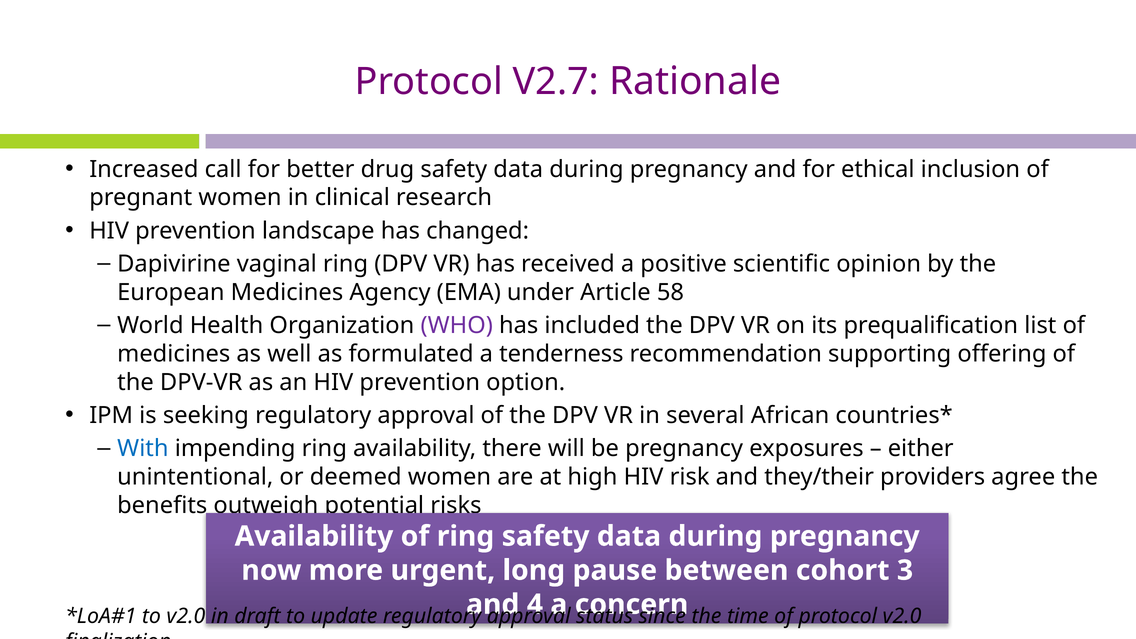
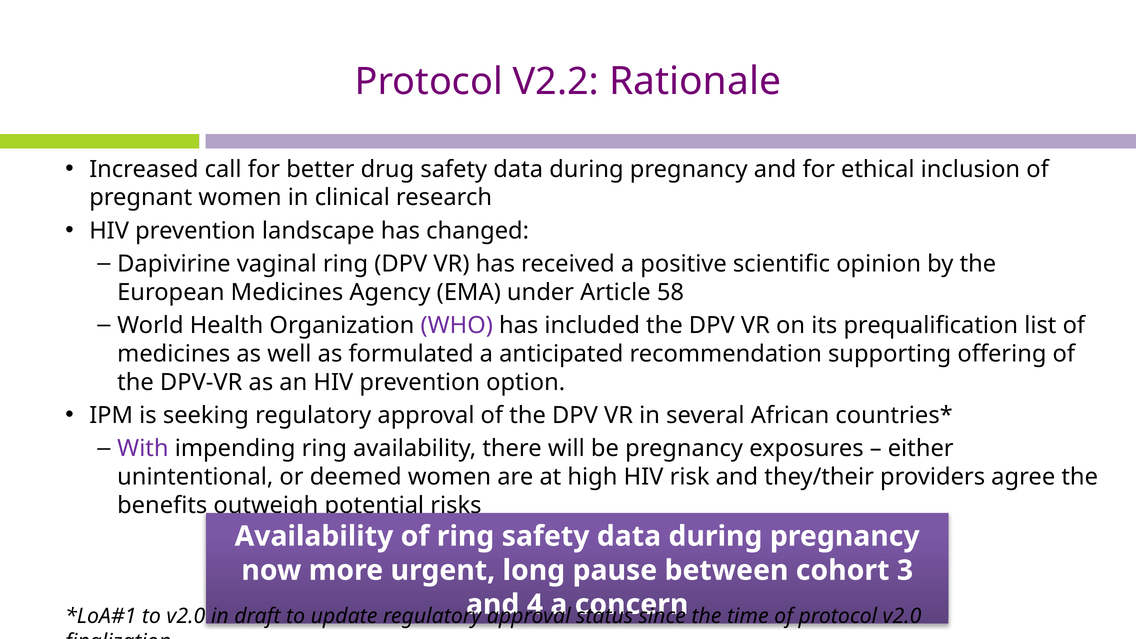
V2.7: V2.7 -> V2.2
tenderness: tenderness -> anticipated
With colour: blue -> purple
